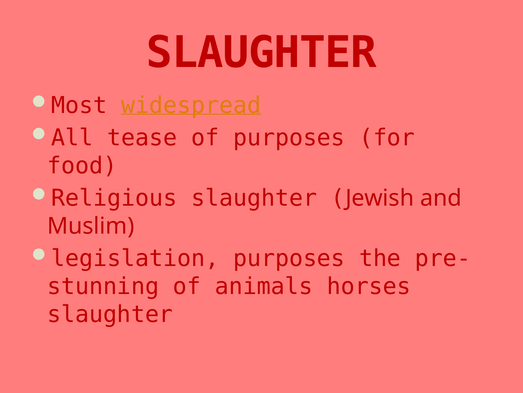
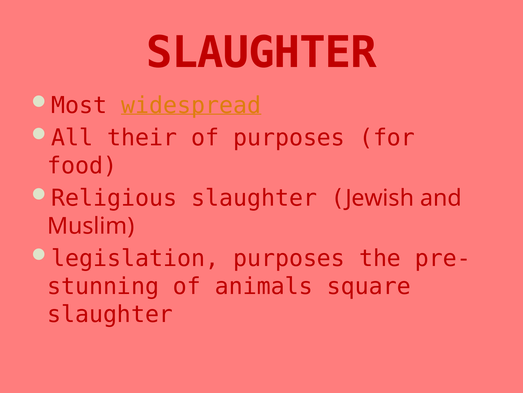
tease: tease -> their
horses: horses -> square
